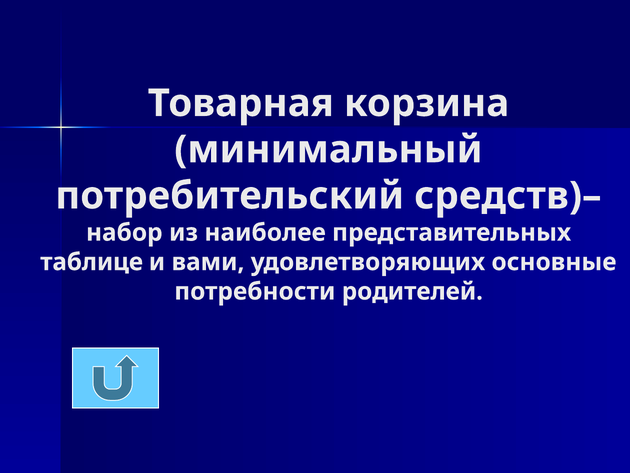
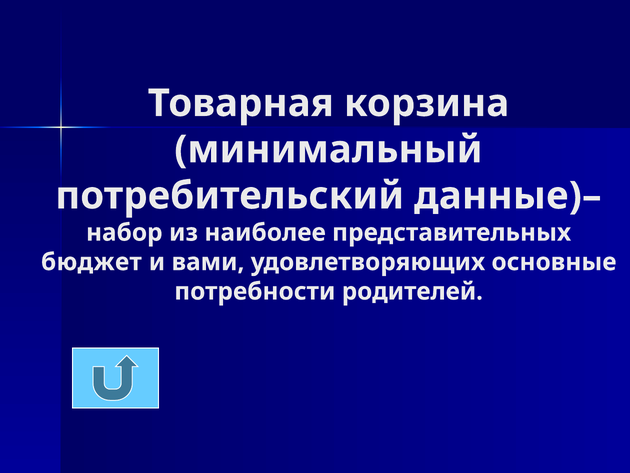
средств)–: средств)– -> данные)–
таблице: таблице -> бюджет
